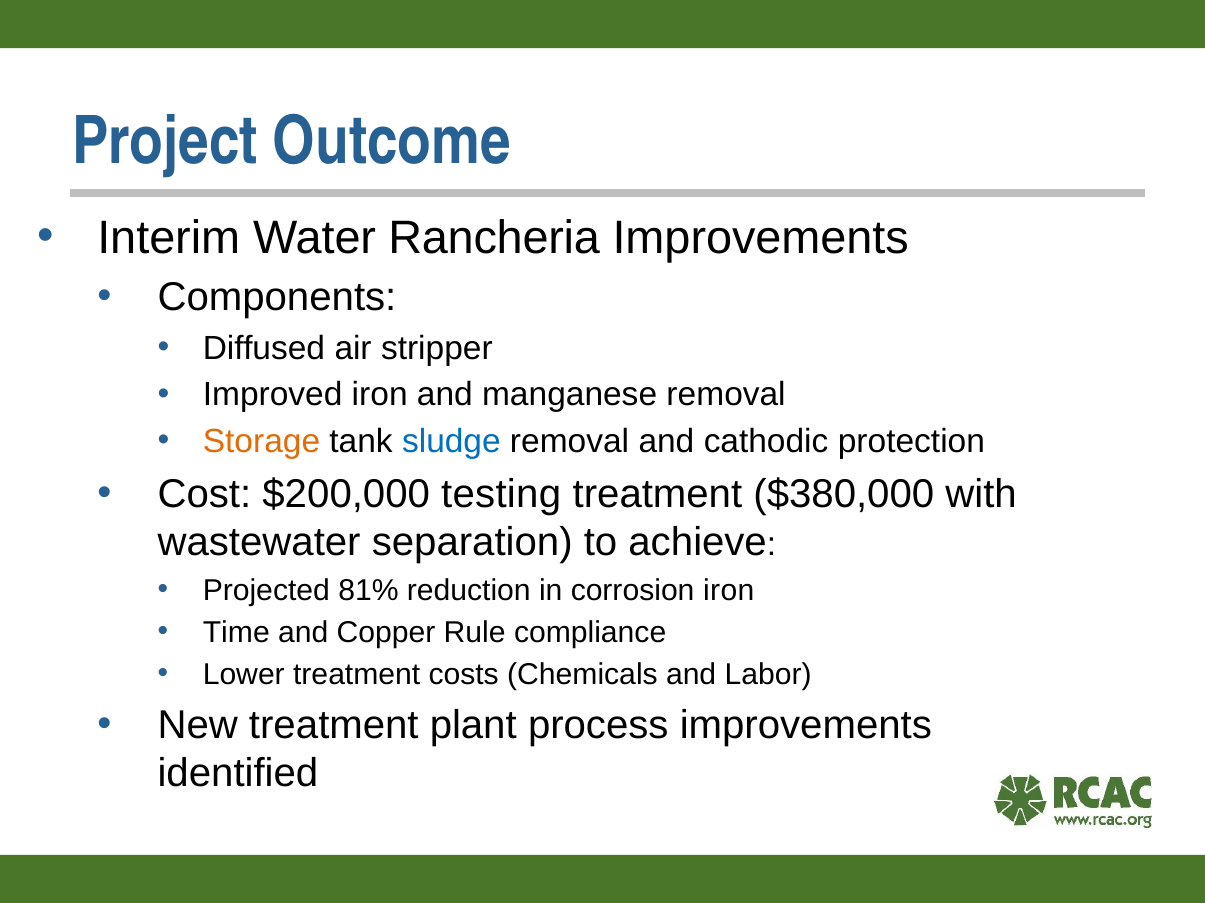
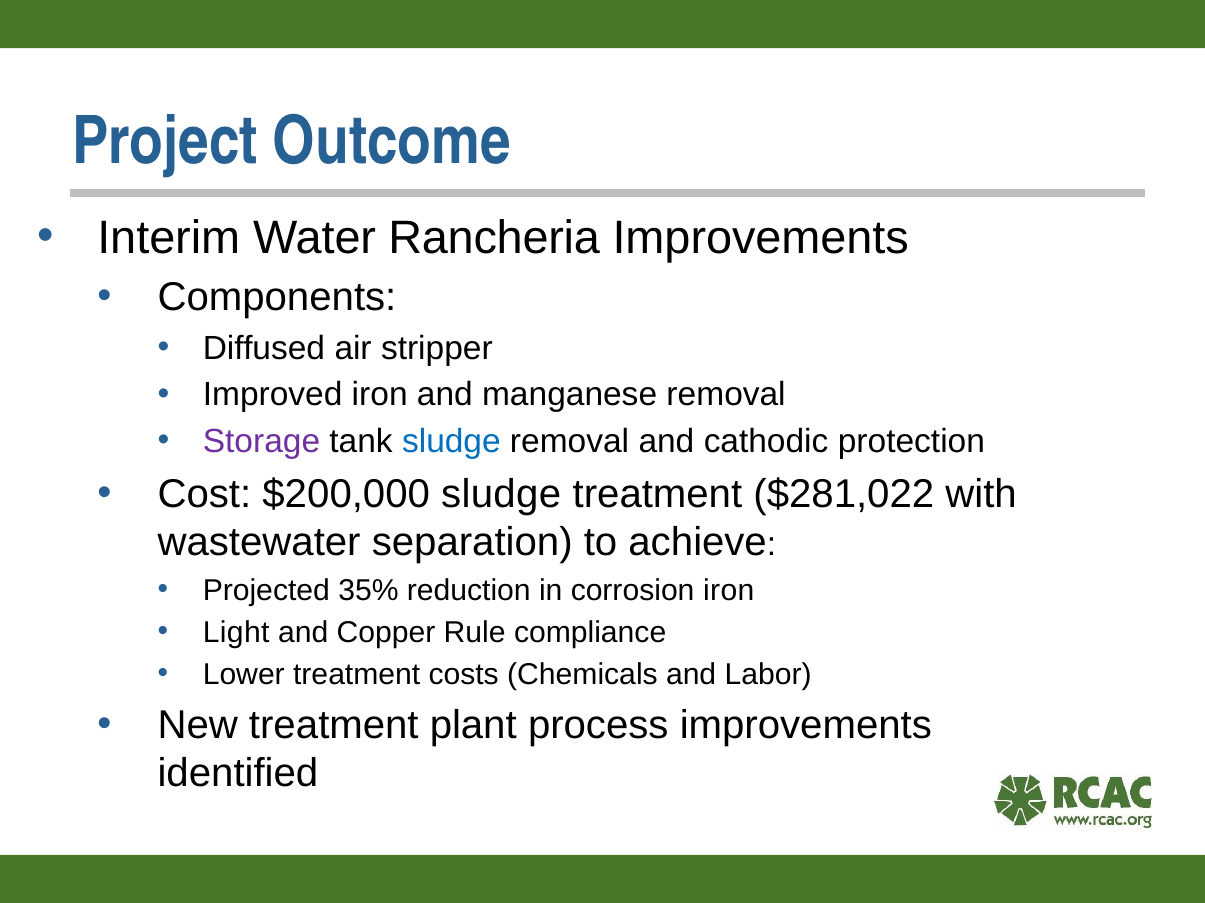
Storage colour: orange -> purple
$200,000 testing: testing -> sludge
$380,000: $380,000 -> $281,022
81%: 81% -> 35%
Time: Time -> Light
